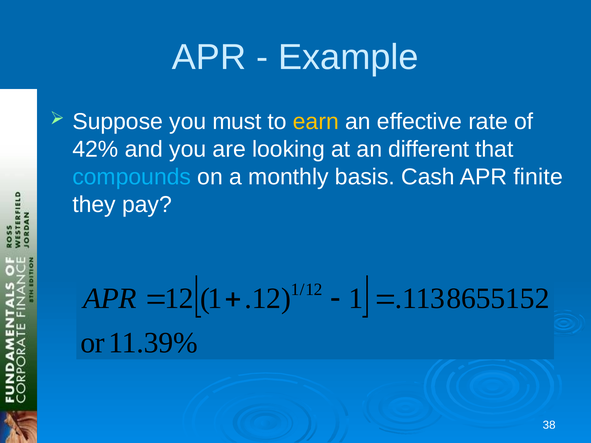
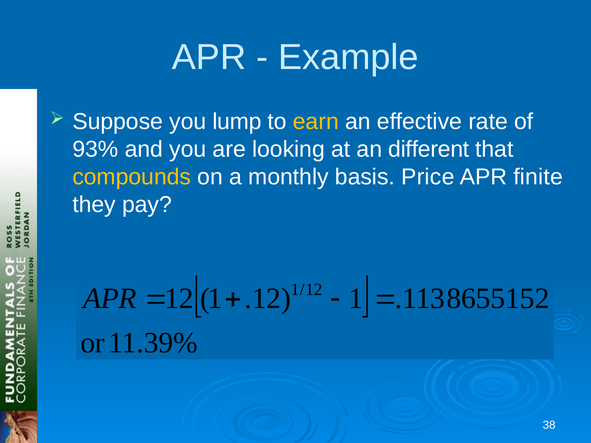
must: must -> lump
42%: 42% -> 93%
compounds colour: light blue -> yellow
Cash: Cash -> Price
